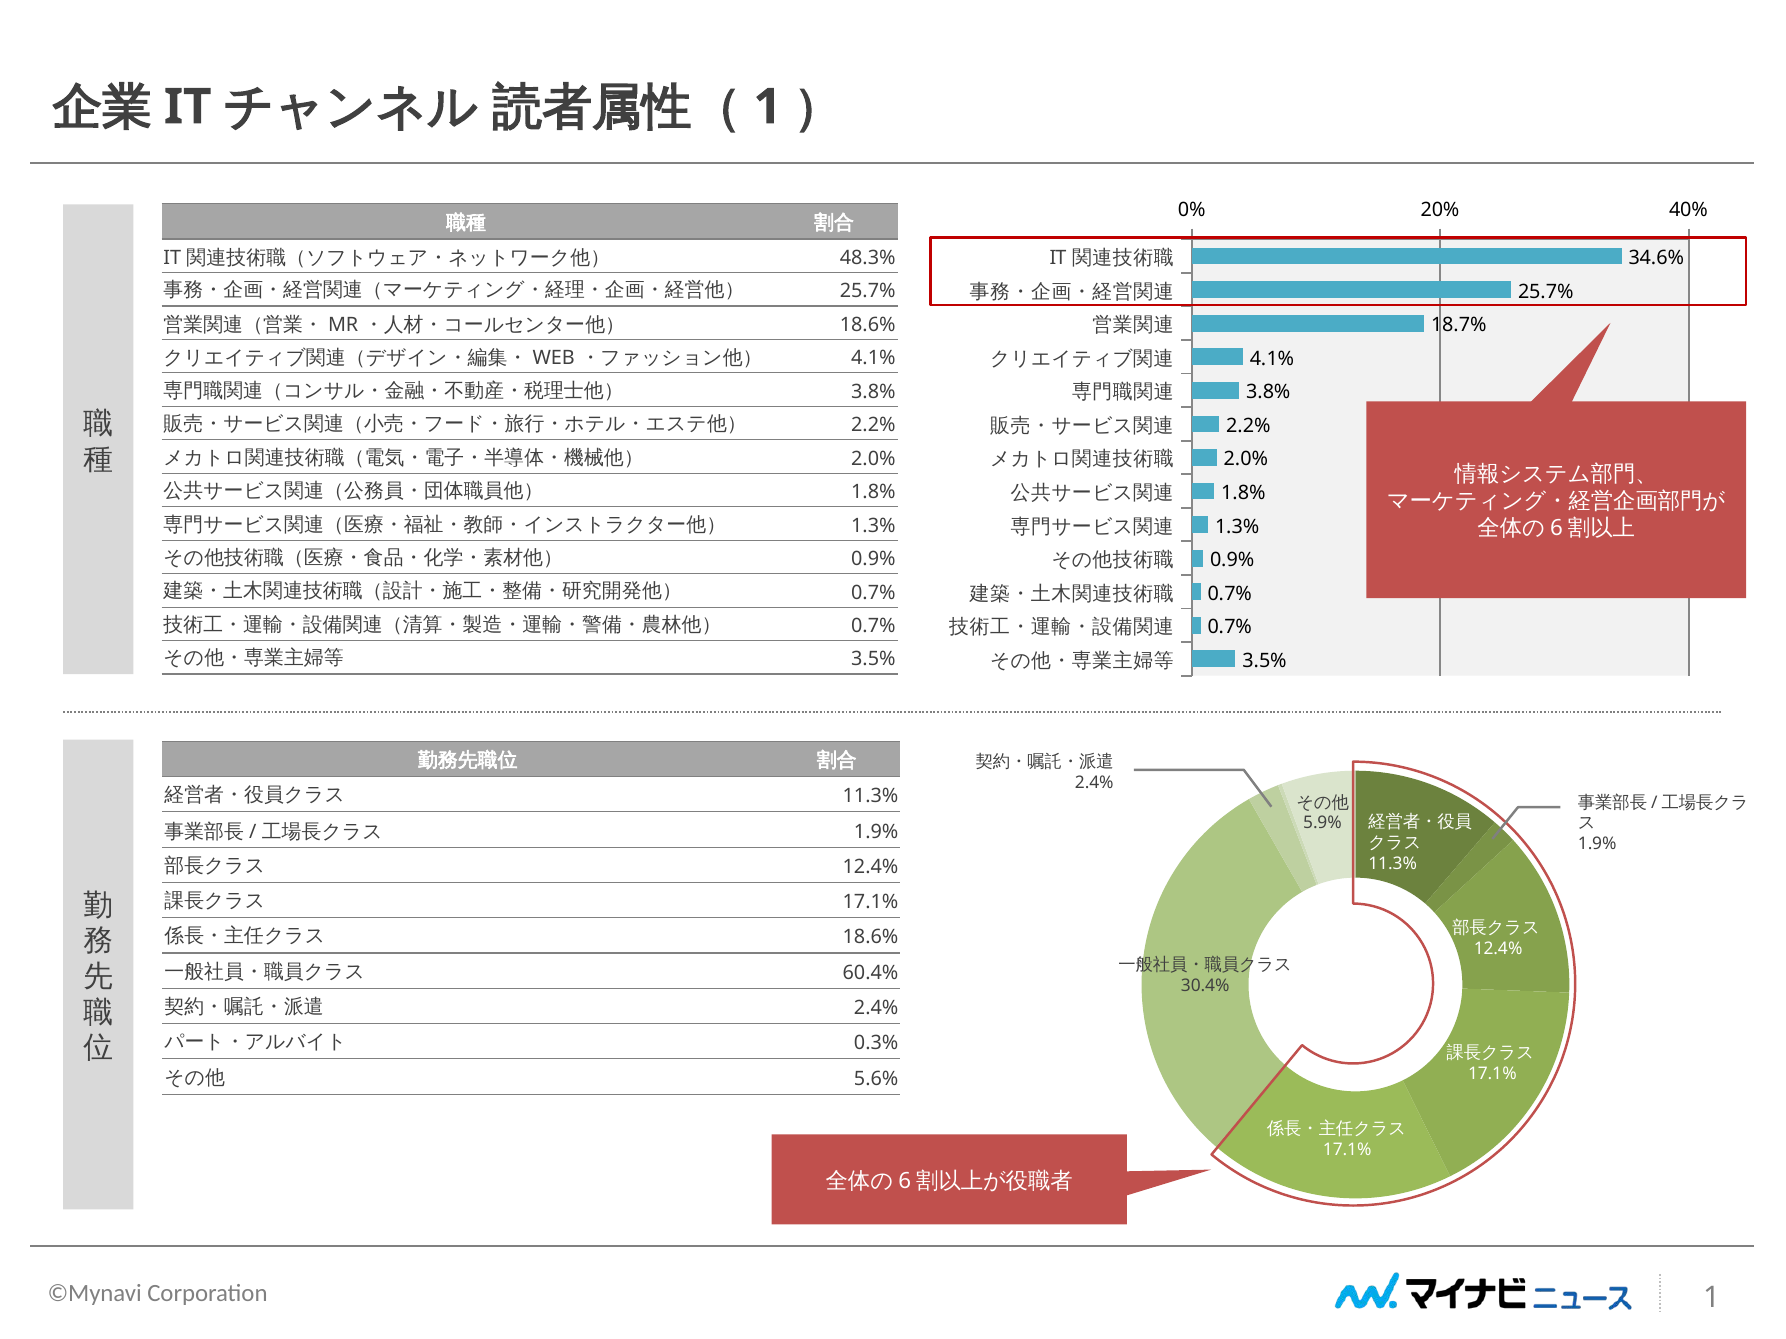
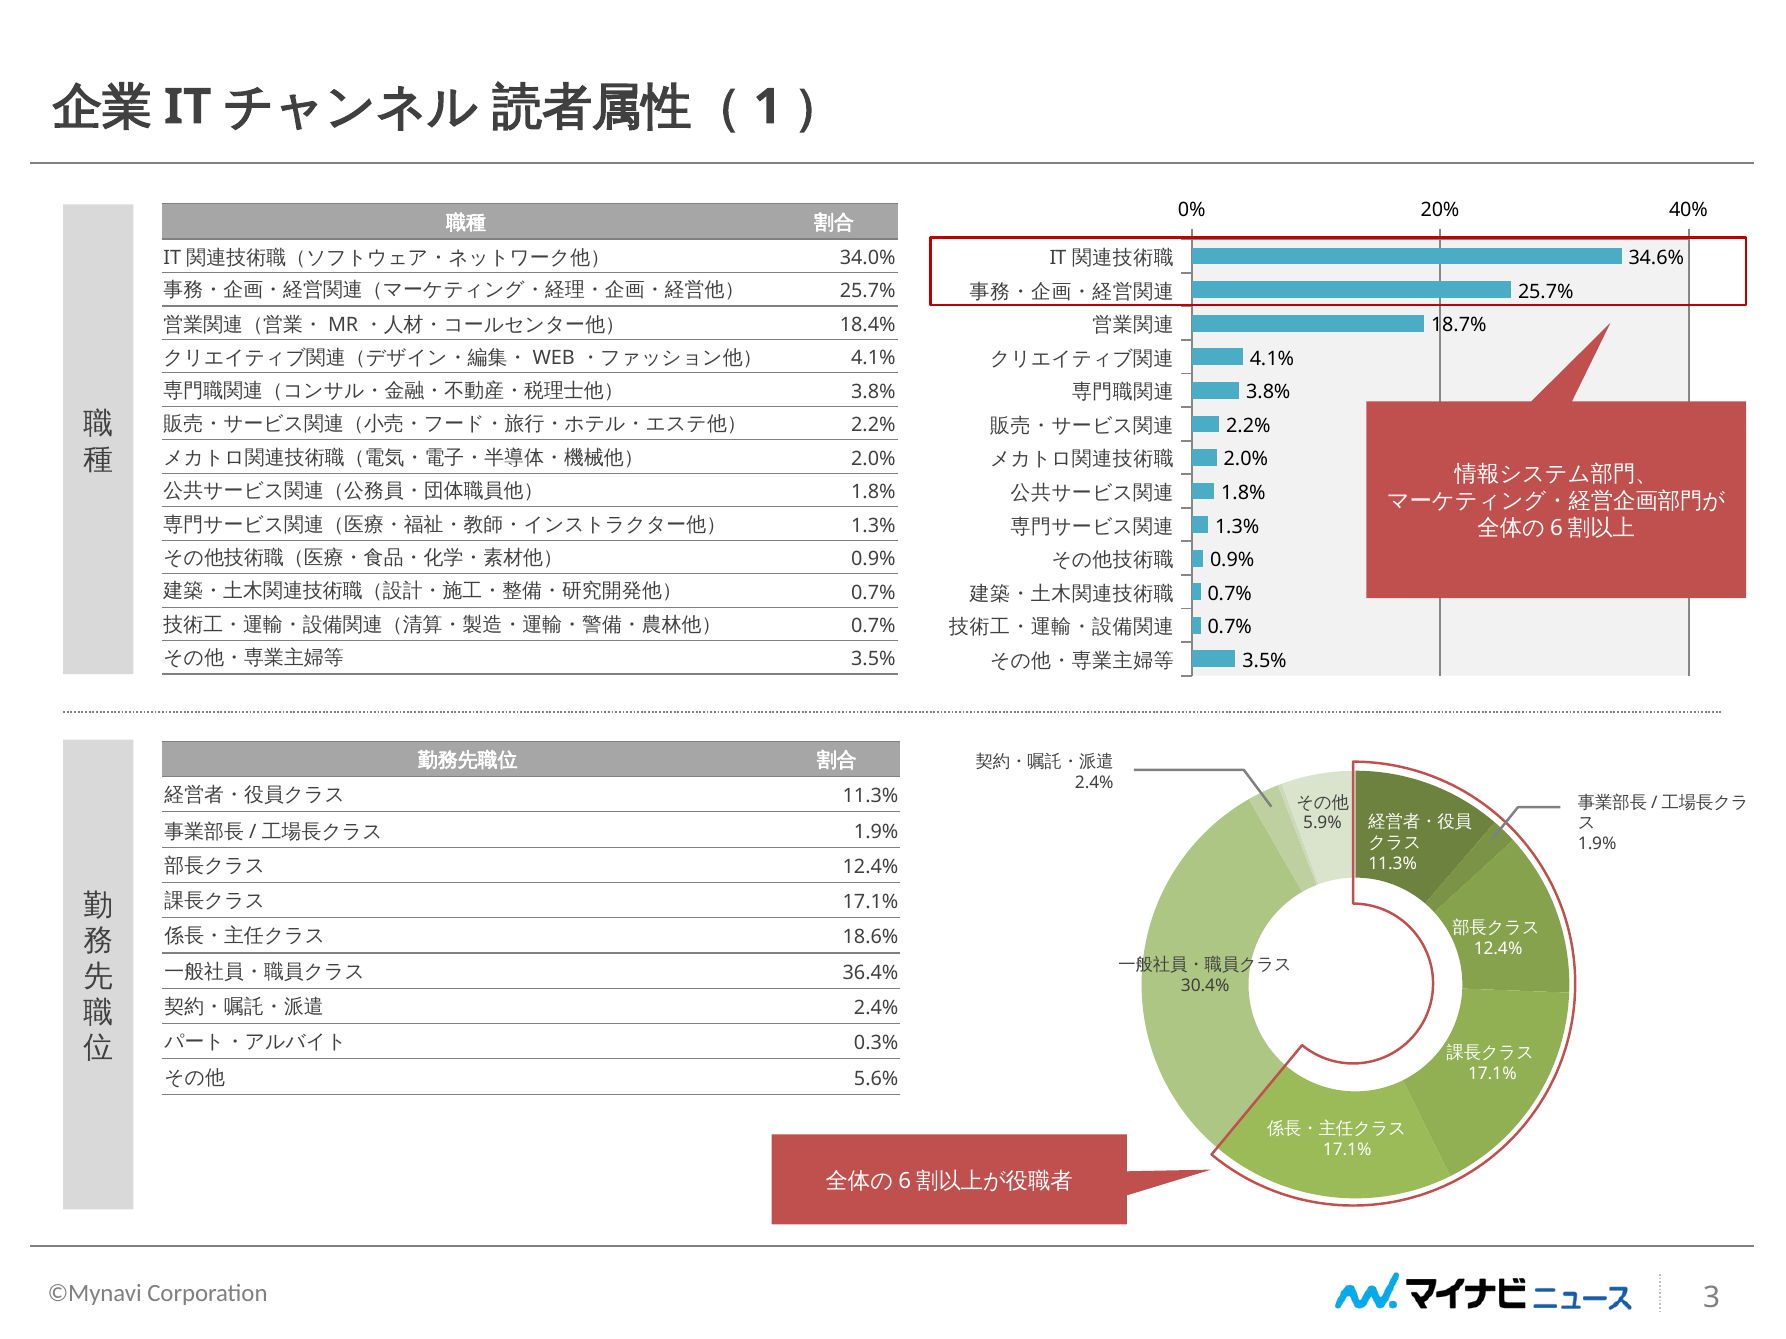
48.3%: 48.3% -> 34.0%
18.6% at (868, 325): 18.6% -> 18.4%
60.4%: 60.4% -> 36.4%
1 at (1712, 1298): 1 -> 3
